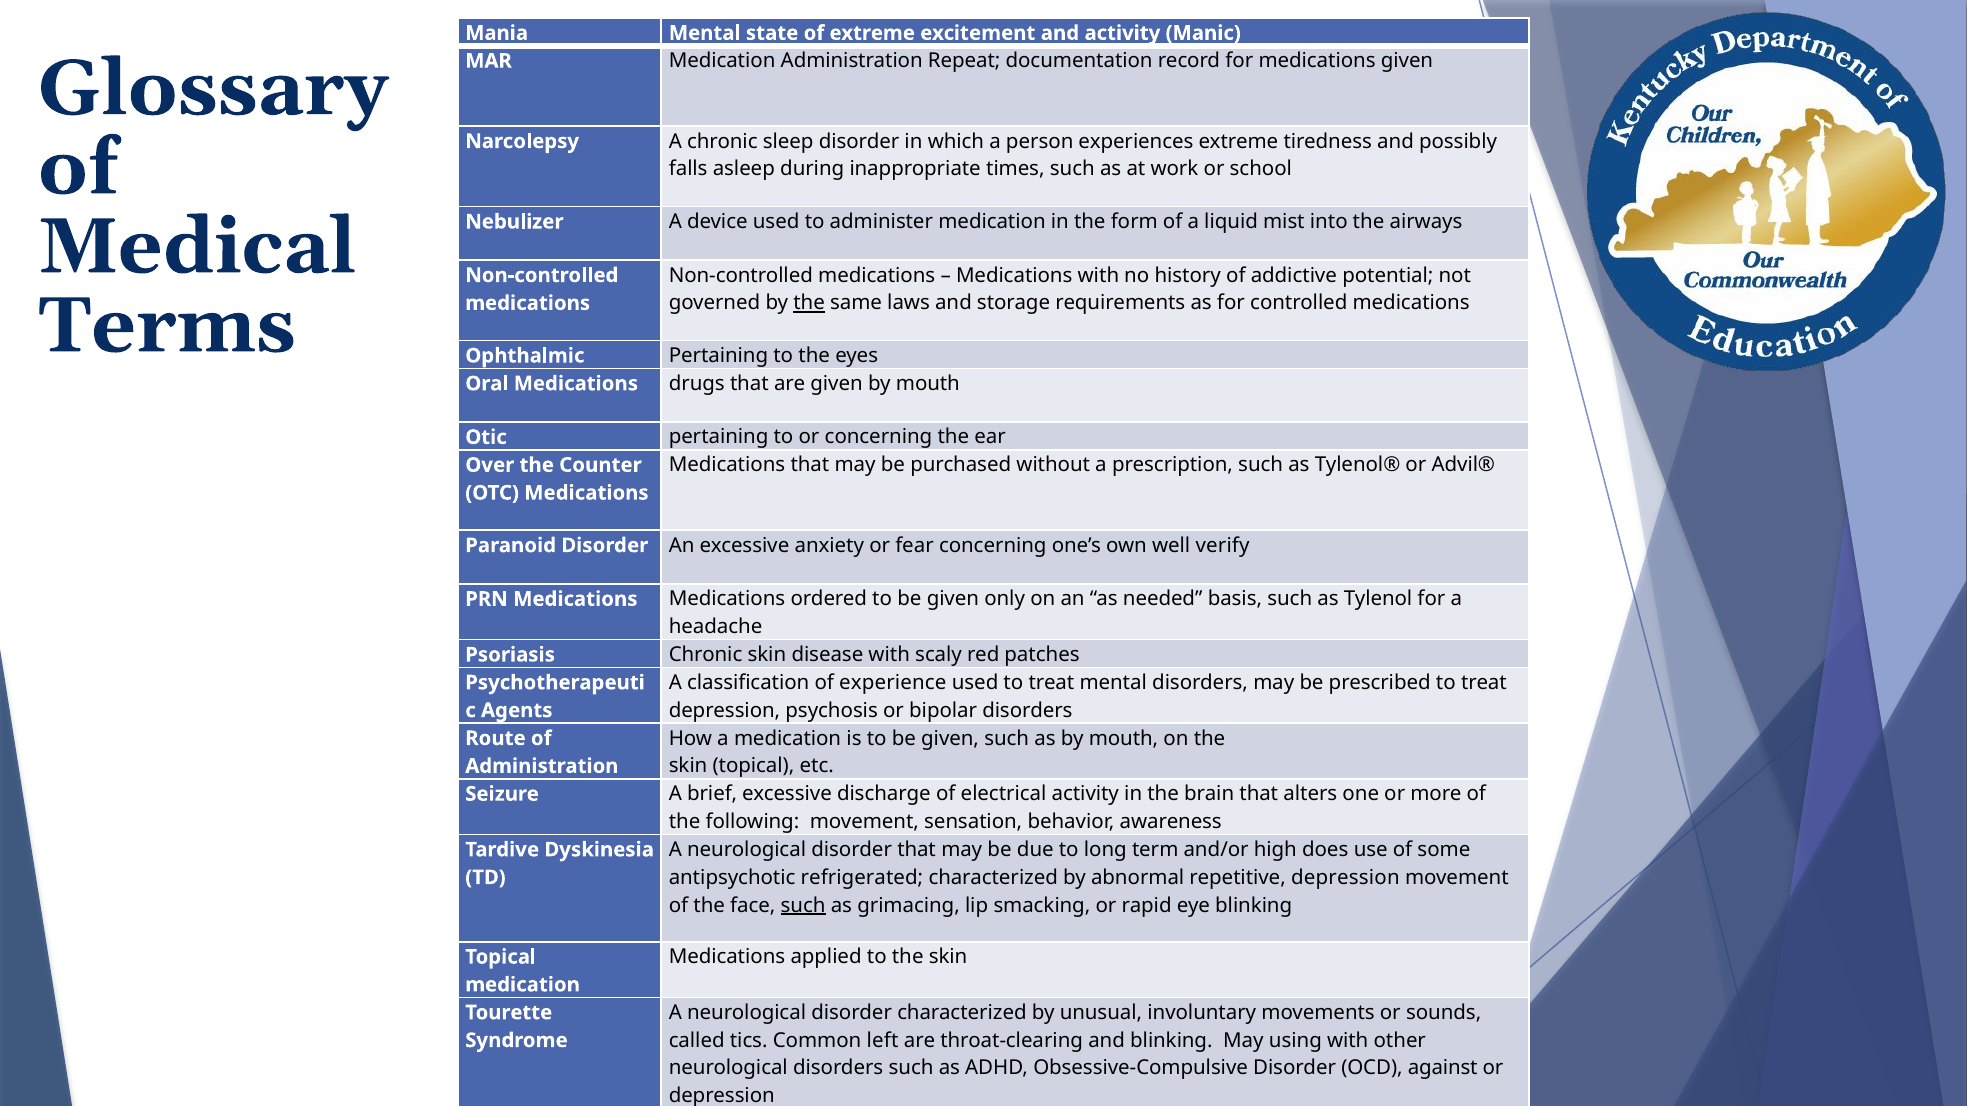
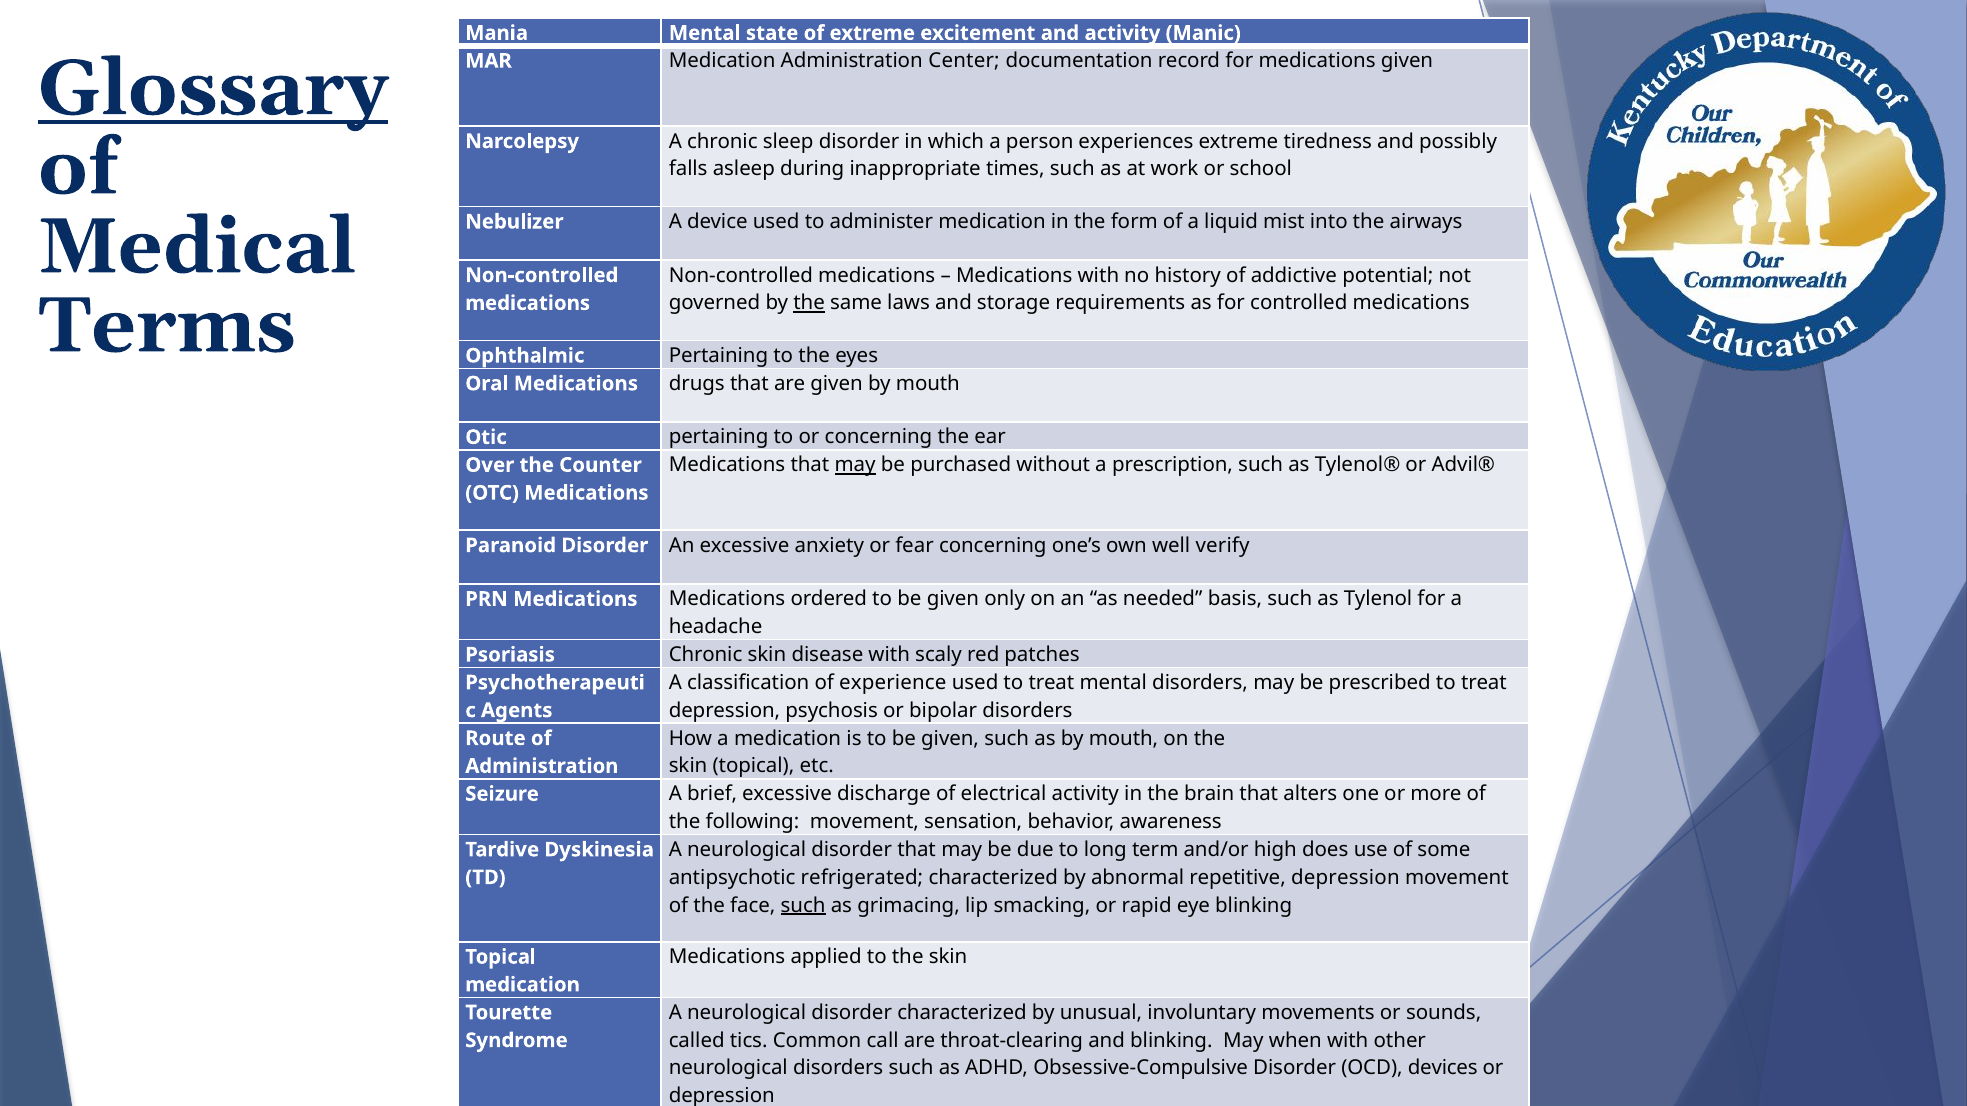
Repeat: Repeat -> Center
Glossary underline: none -> present
may at (855, 465) underline: none -> present
left: left -> call
using: using -> when
against: against -> devices
